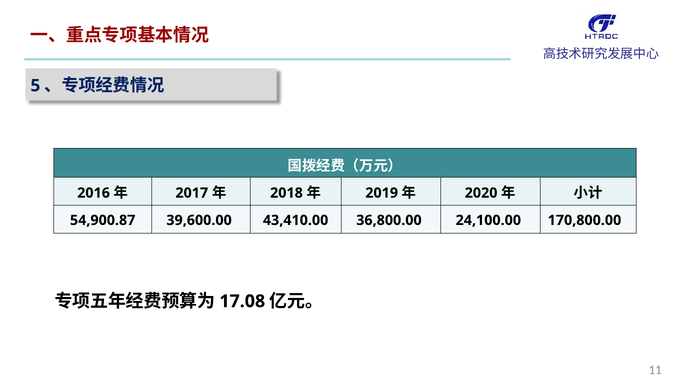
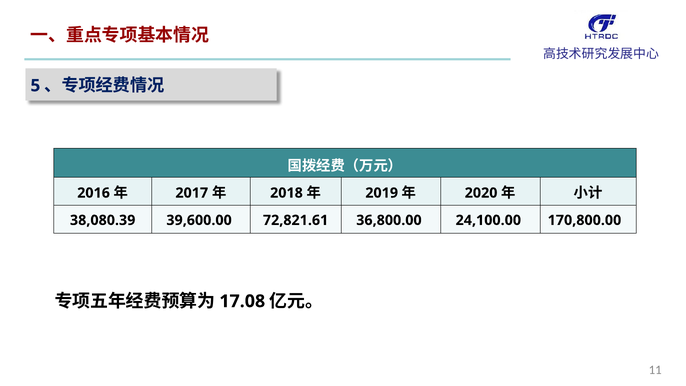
54,900.87: 54,900.87 -> 38,080.39
43,410.00: 43,410.00 -> 72,821.61
